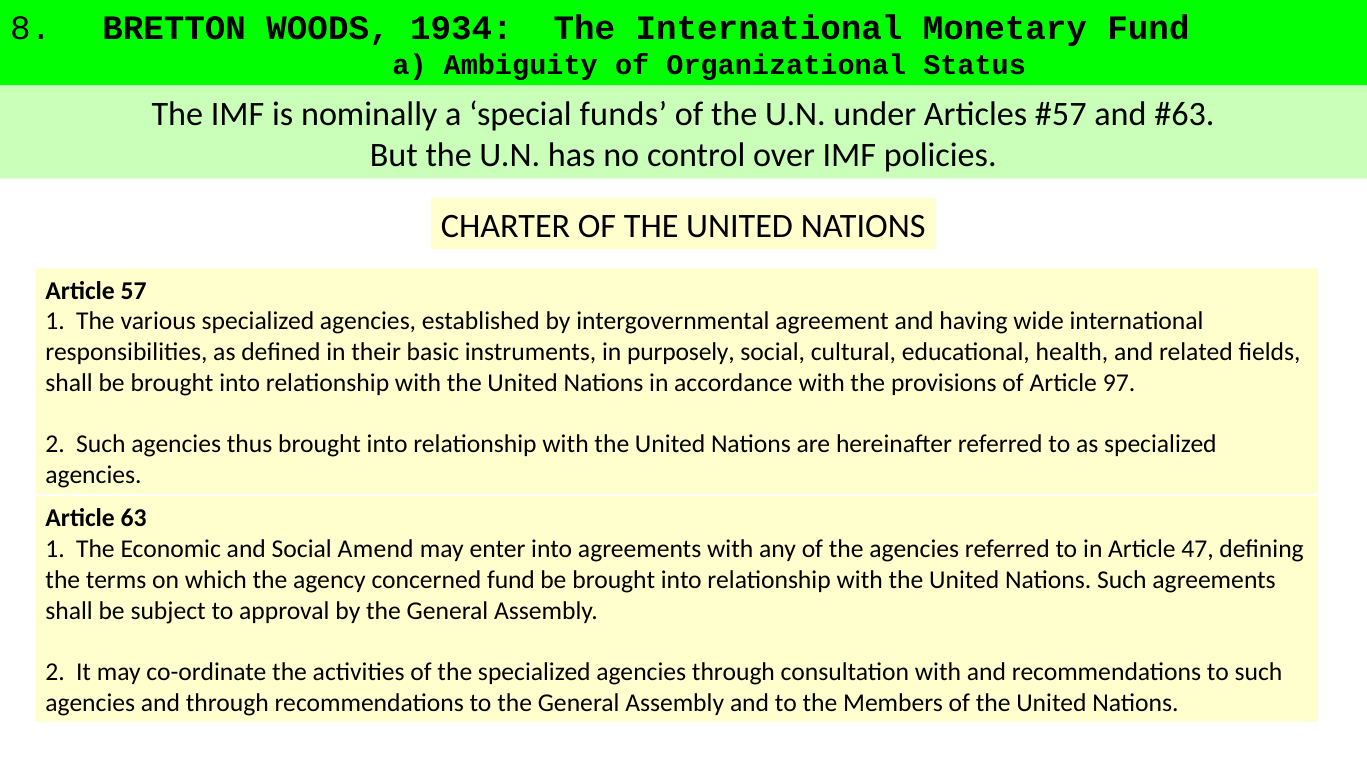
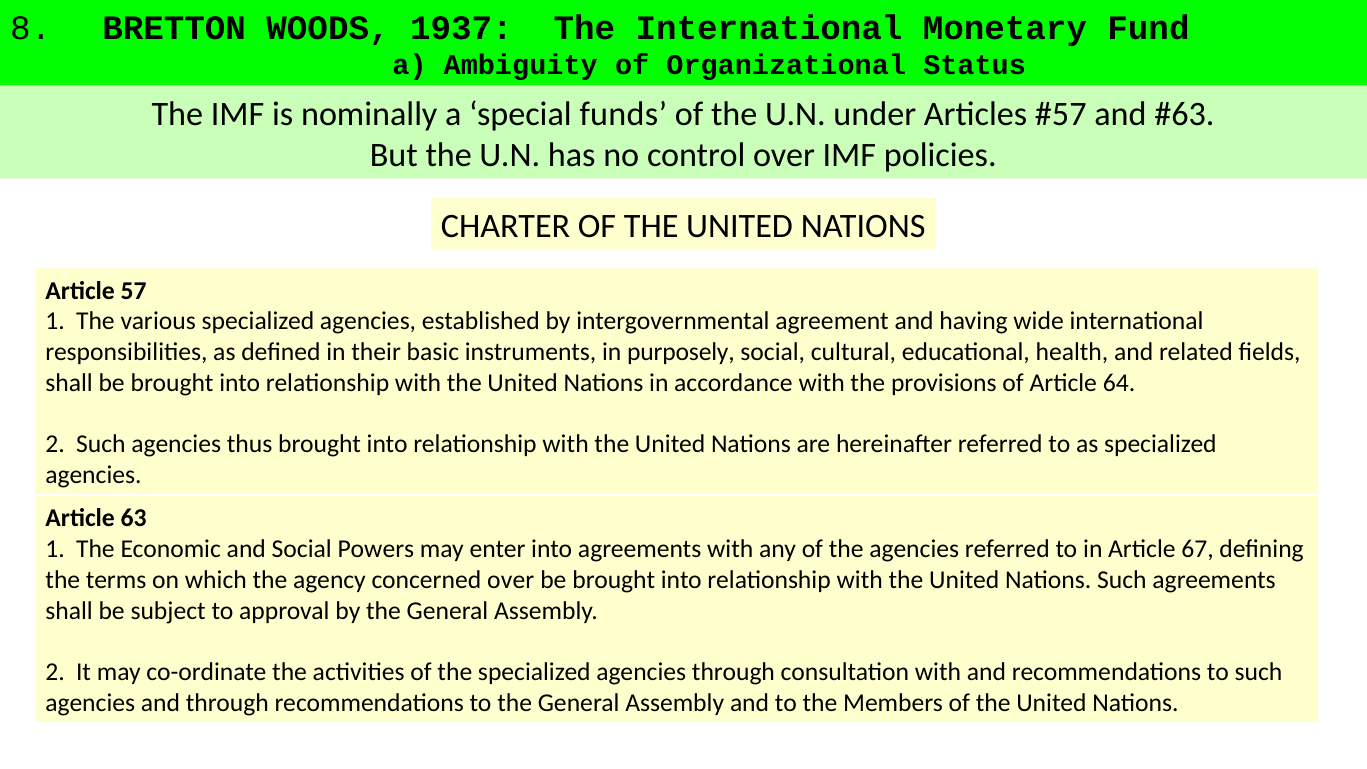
1934: 1934 -> 1937
97: 97 -> 64
Amend: Amend -> Powers
47: 47 -> 67
concerned fund: fund -> over
